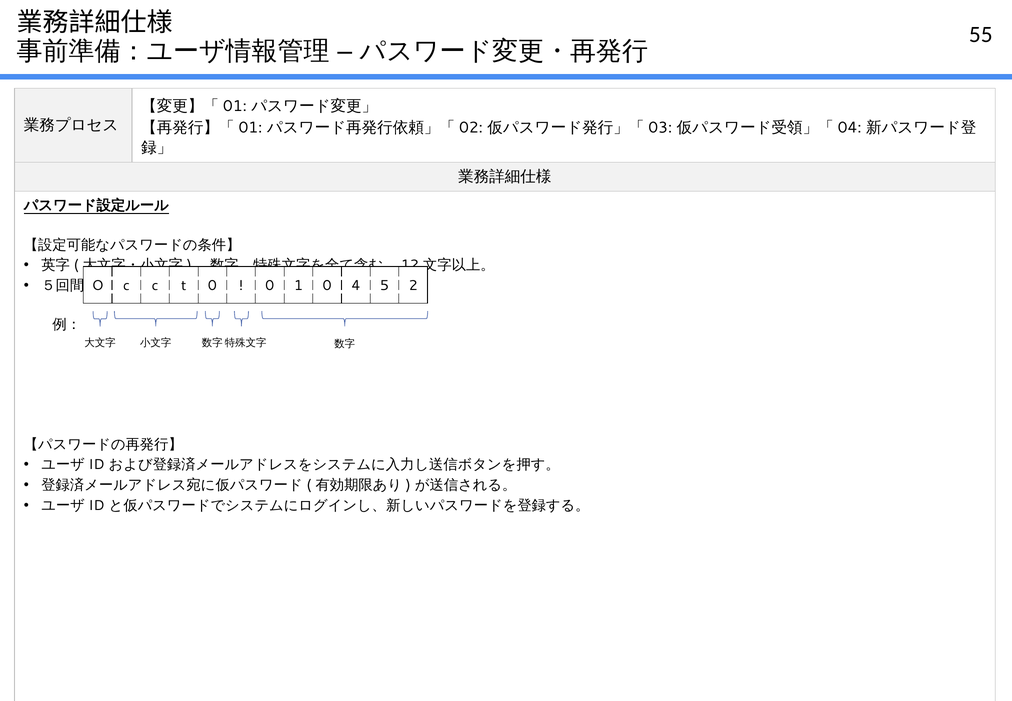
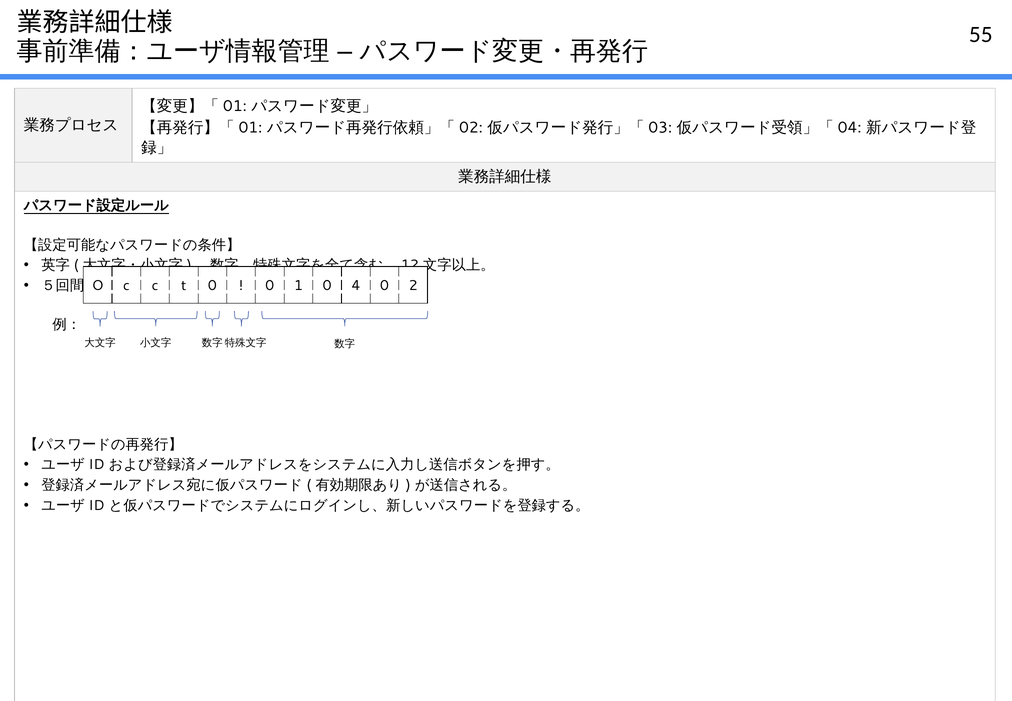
5 at (385, 285): 5 -> 0
